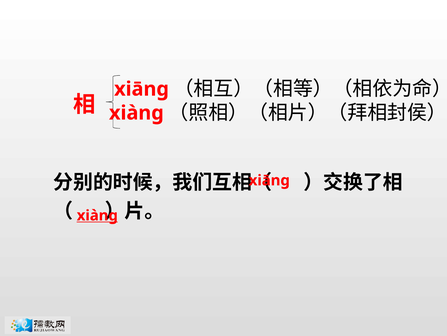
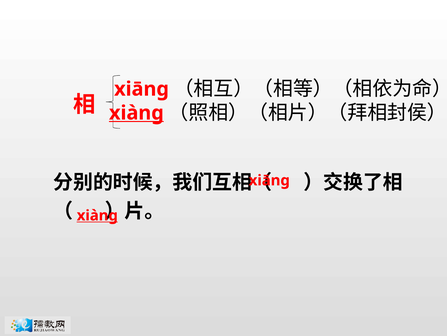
xiànɡ at (136, 113) underline: none -> present
